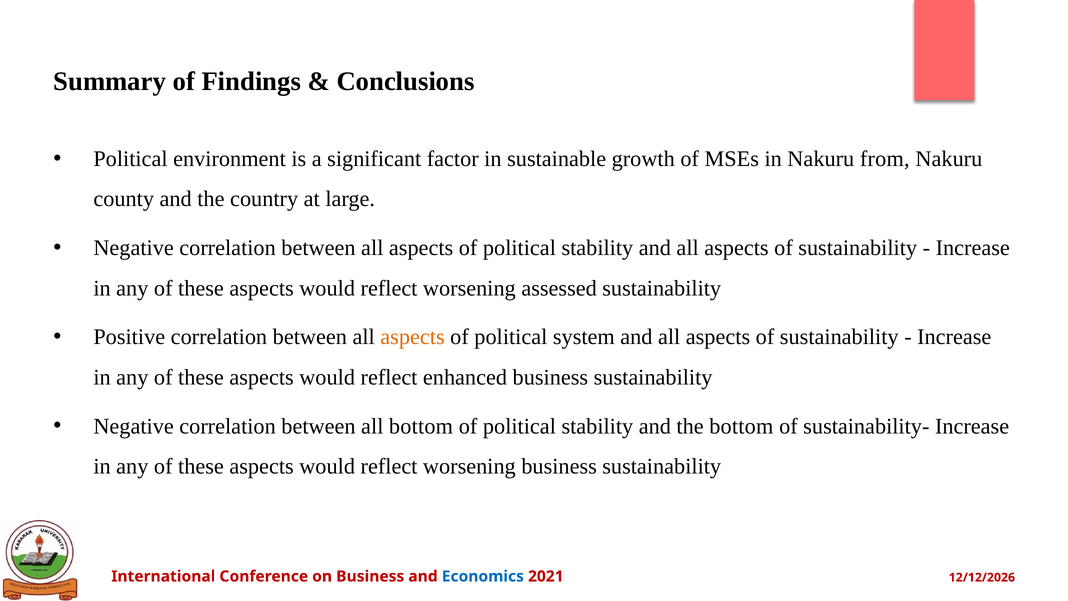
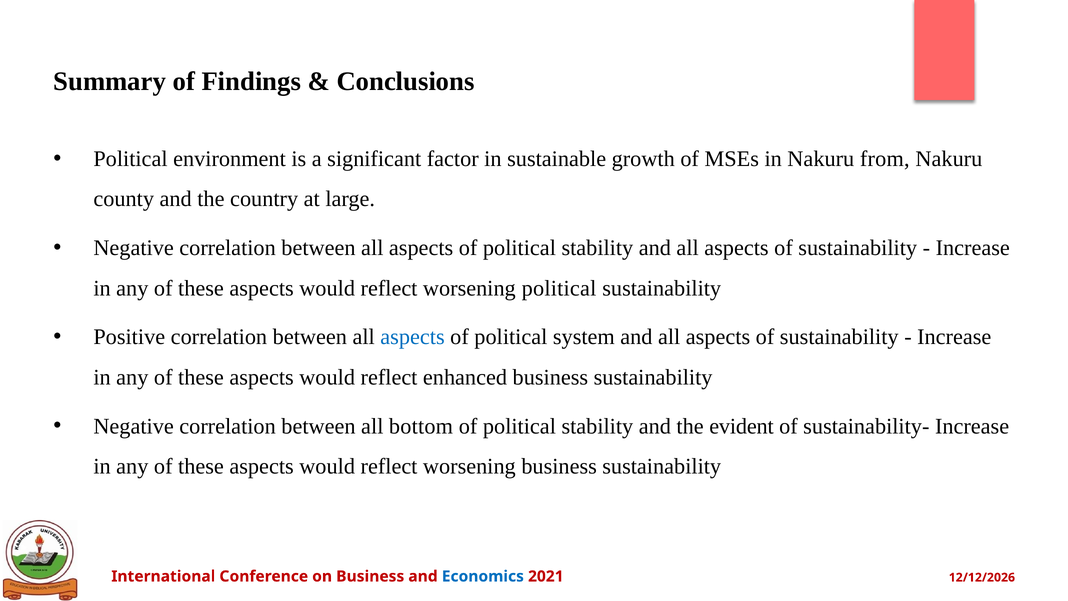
worsening assessed: assessed -> political
aspects at (413, 337) colour: orange -> blue
the bottom: bottom -> evident
